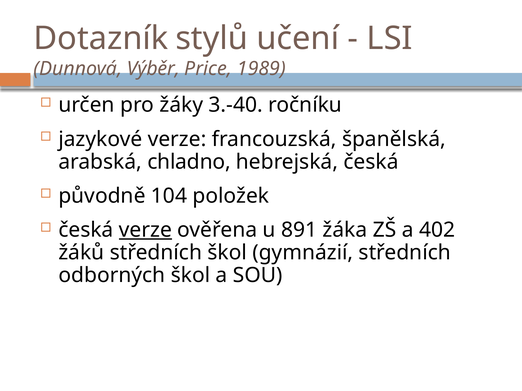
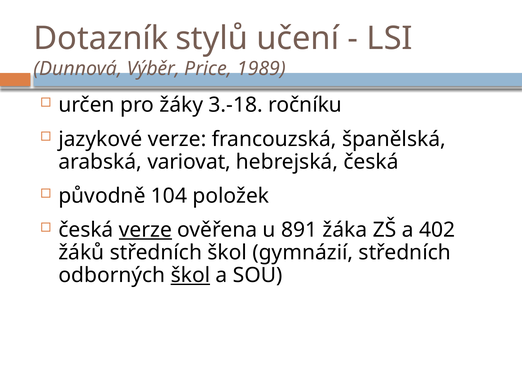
3.-40: 3.-40 -> 3.-18
chladno: chladno -> variovat
škol at (190, 276) underline: none -> present
